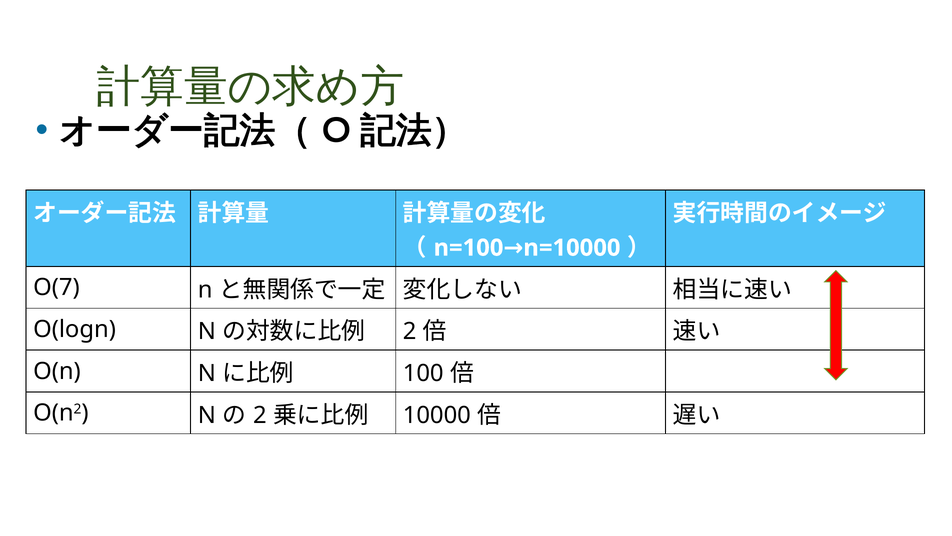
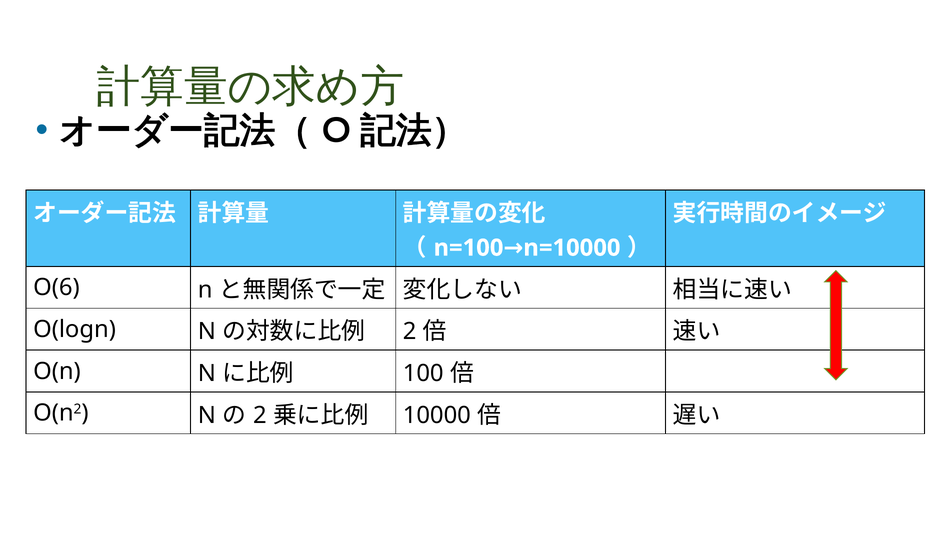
O(7: O(7 -> O(6
